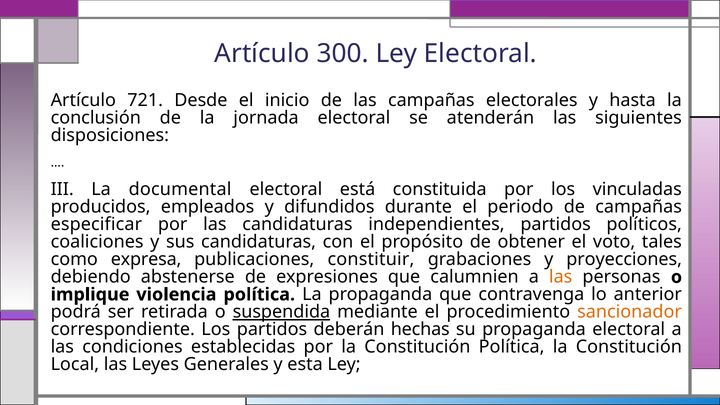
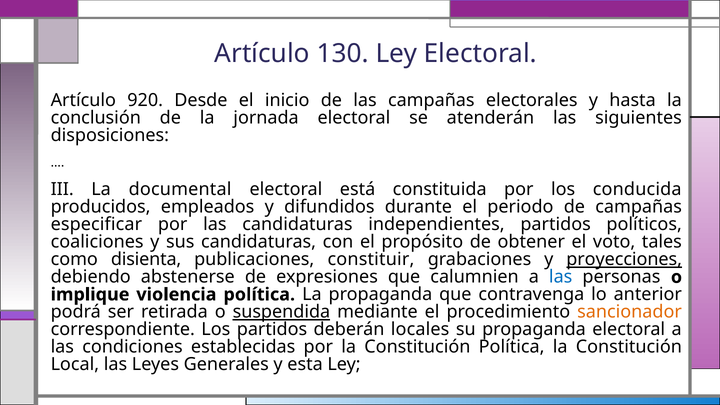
300: 300 -> 130
721: 721 -> 920
vinculadas: vinculadas -> conducida
expresa: expresa -> disienta
proyecciones underline: none -> present
las at (561, 277) colour: orange -> blue
hechas: hechas -> locales
